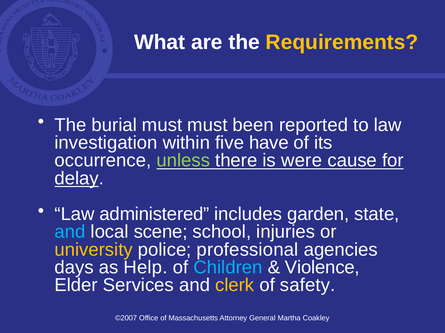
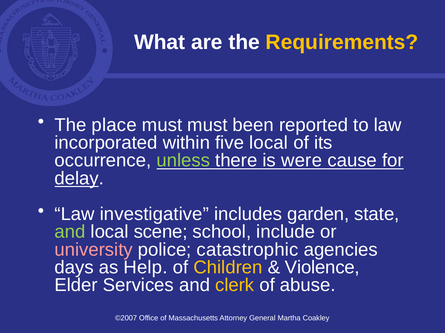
burial: burial -> place
investigation: investigation -> incorporated
five have: have -> local
administered: administered -> investigative
and at (70, 232) colour: light blue -> light green
injuries: injuries -> include
university colour: yellow -> pink
professional: professional -> catastrophic
Children colour: light blue -> yellow
safety: safety -> abuse
